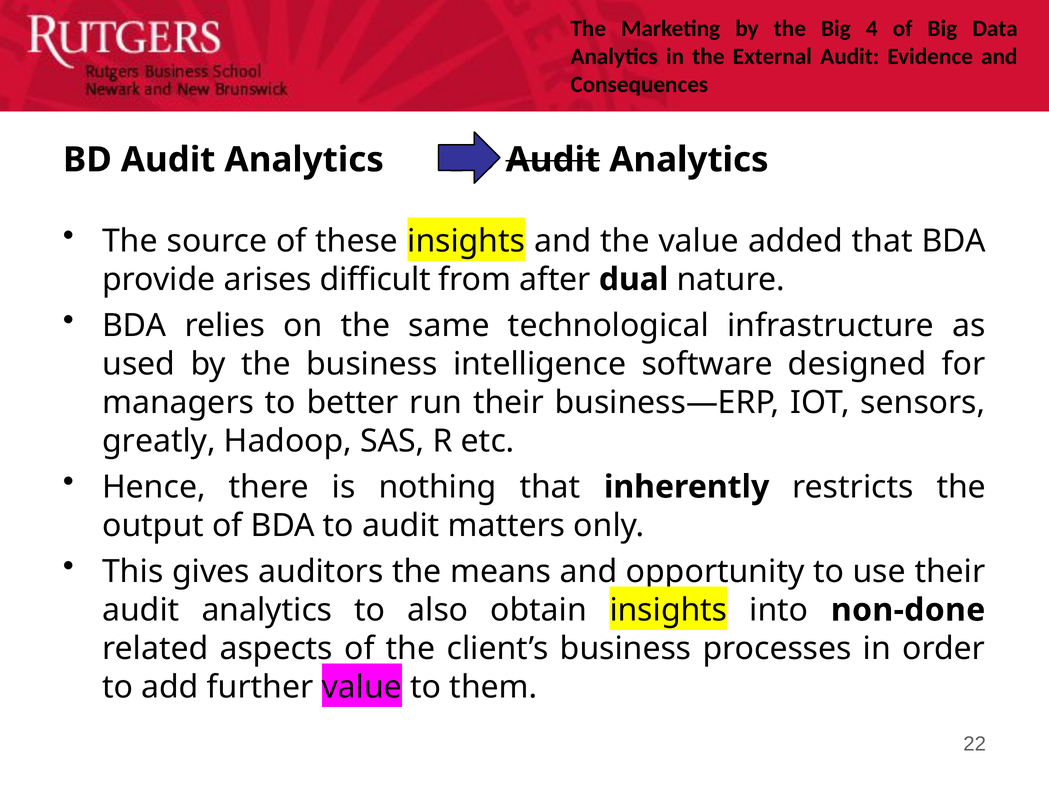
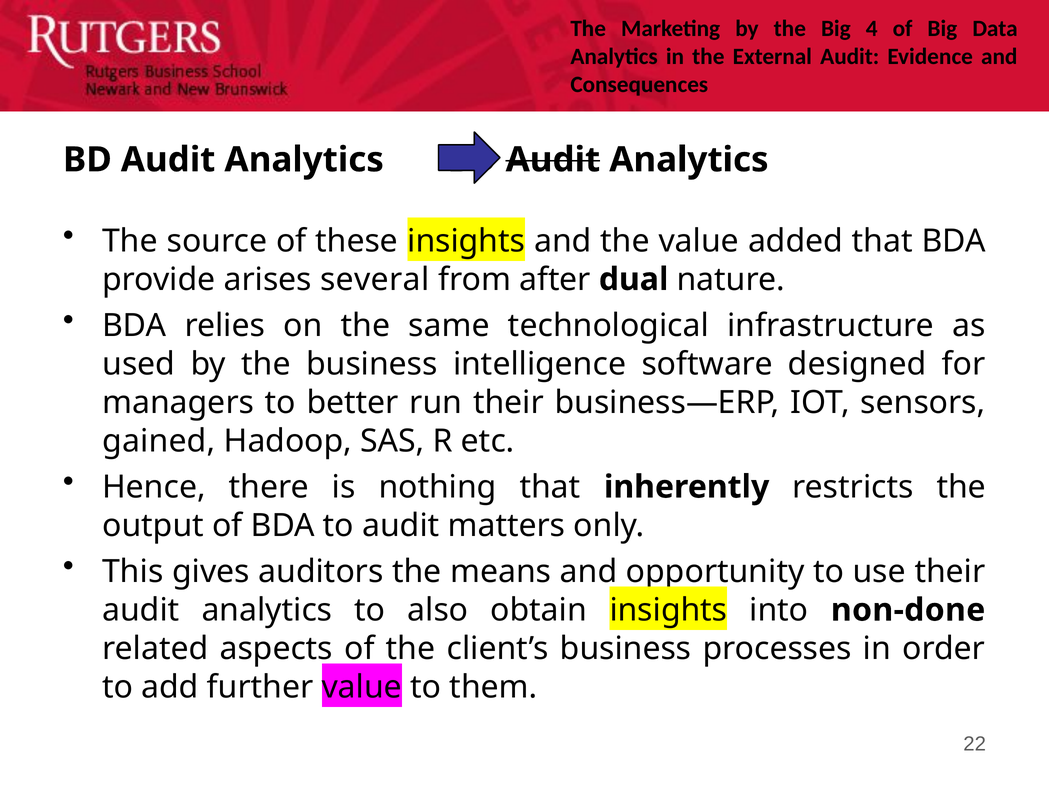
difficult: difficult -> several
greatly: greatly -> gained
